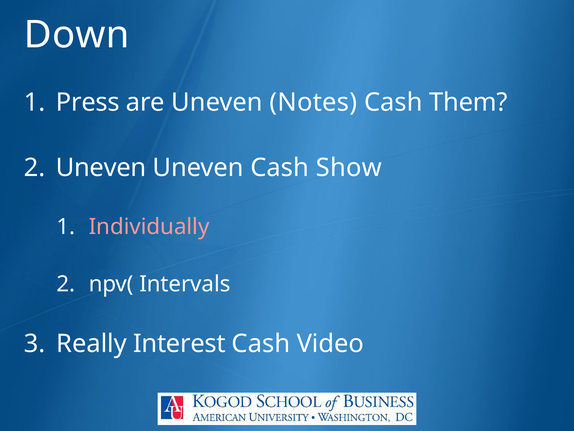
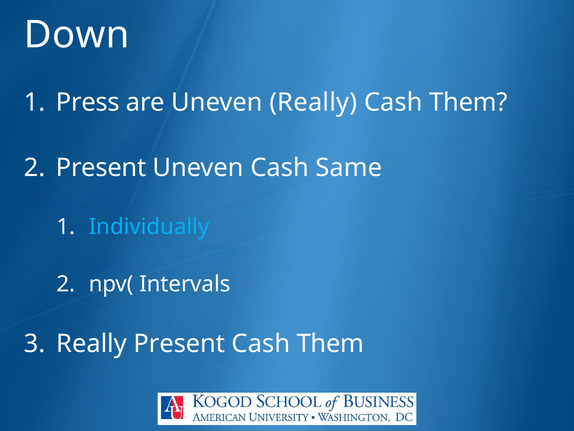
Uneven Notes: Notes -> Really
Uneven at (101, 168): Uneven -> Present
Show: Show -> Same
Individually colour: pink -> light blue
Really Interest: Interest -> Present
Video at (330, 343): Video -> Them
